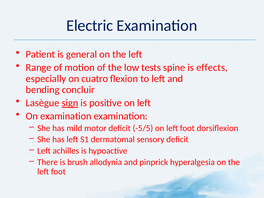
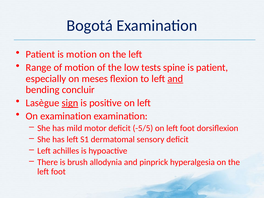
Electric: Electric -> Bogotá
is general: general -> motion
is effects: effects -> patient
cuatro: cuatro -> meses
and at (175, 79) underline: none -> present
